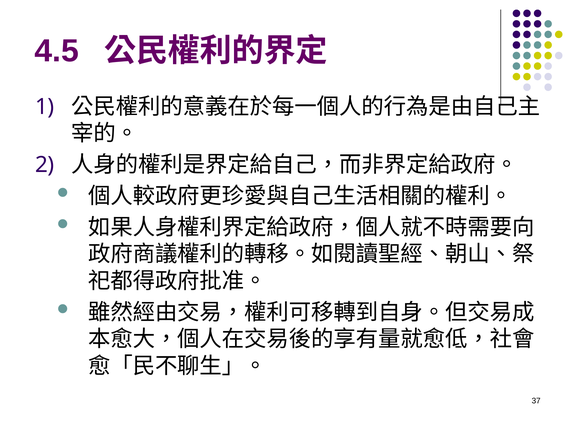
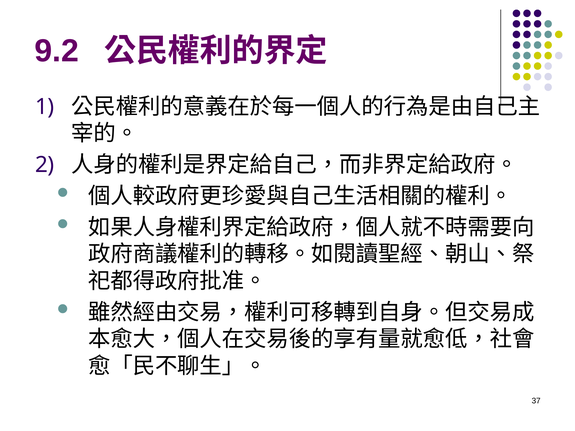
4.5: 4.5 -> 9.2
